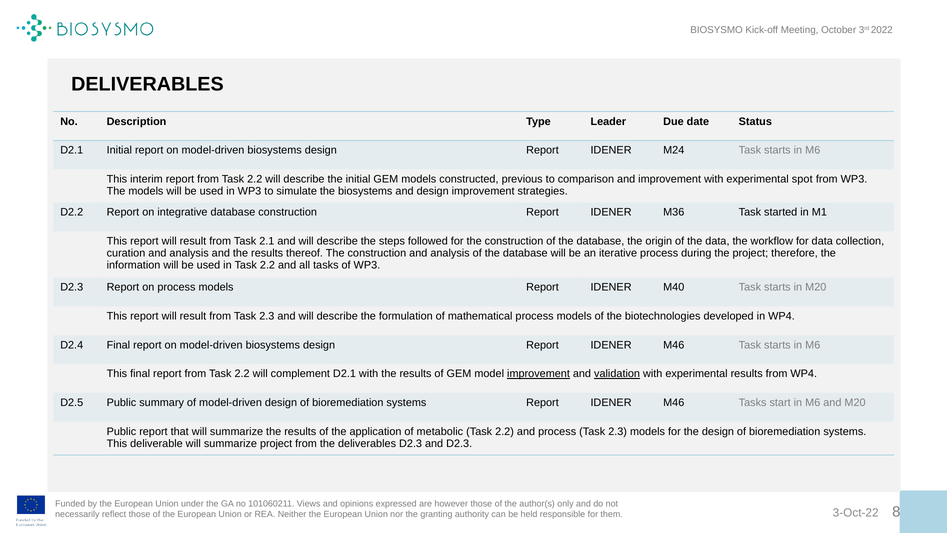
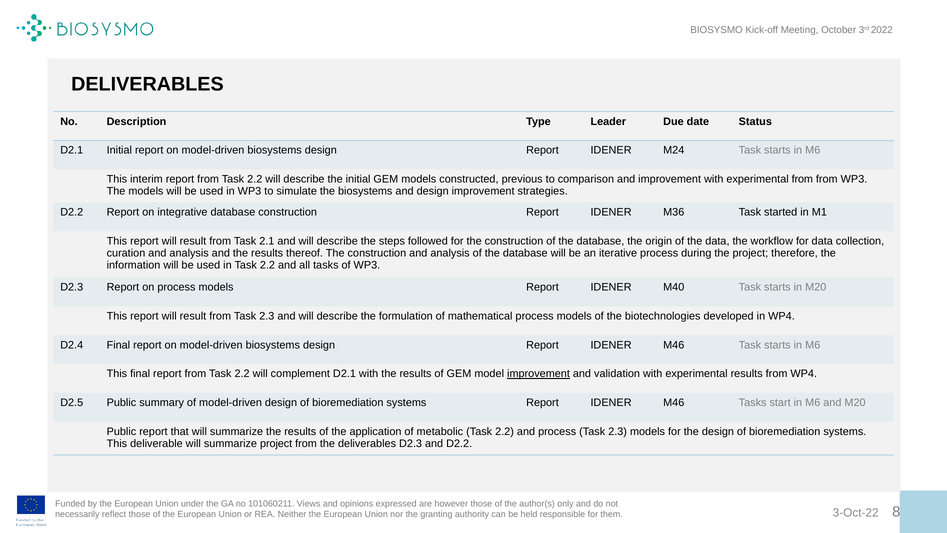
experimental spot: spot -> from
validation underline: present -> none
and D2.3: D2.3 -> D2.2
